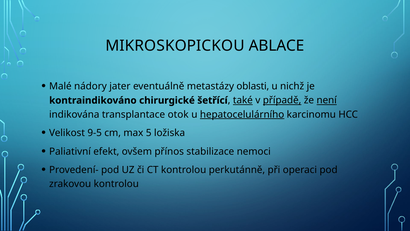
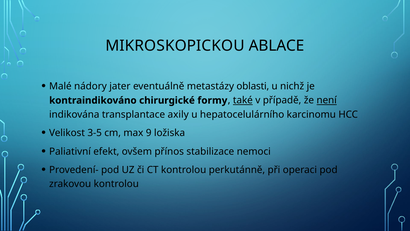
šetřící: šetřící -> formy
případě underline: present -> none
otok: otok -> axily
hepatocelulárního underline: present -> none
9-5: 9-5 -> 3-5
5: 5 -> 9
